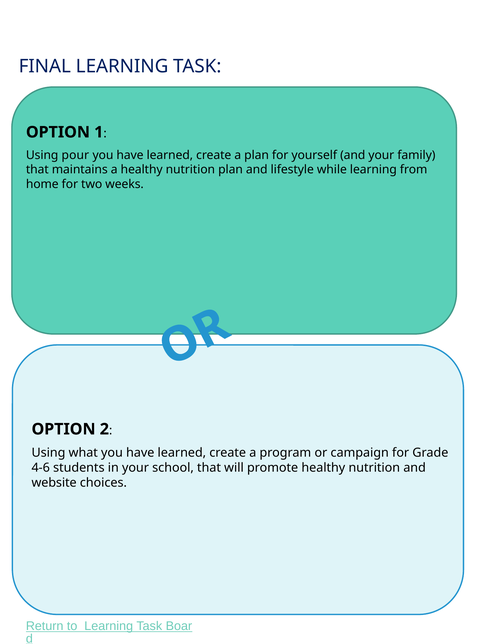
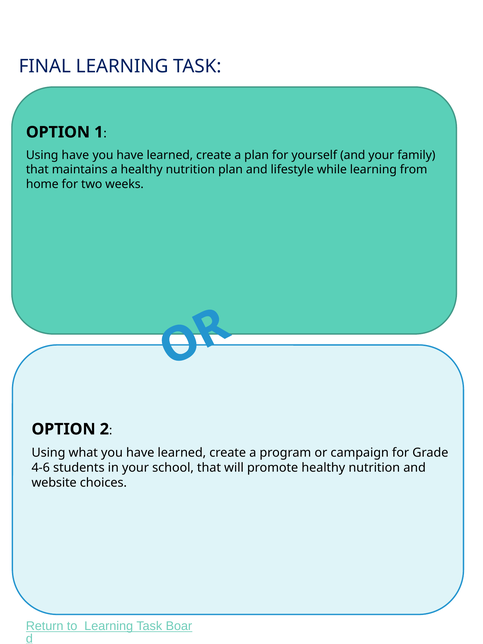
Using pour: pour -> have
